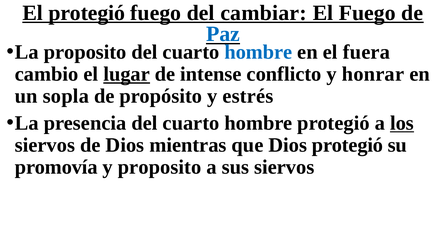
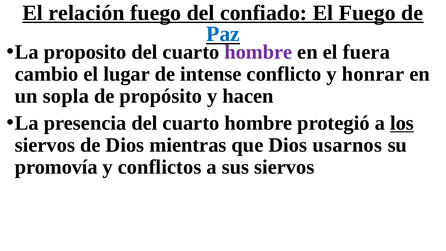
El protegió: protegió -> relación
cambiar: cambiar -> confiado
hombre at (258, 52) colour: blue -> purple
lugar underline: present -> none
estrés: estrés -> hacen
Dios protegió: protegió -> usarnos
y proposito: proposito -> conflictos
